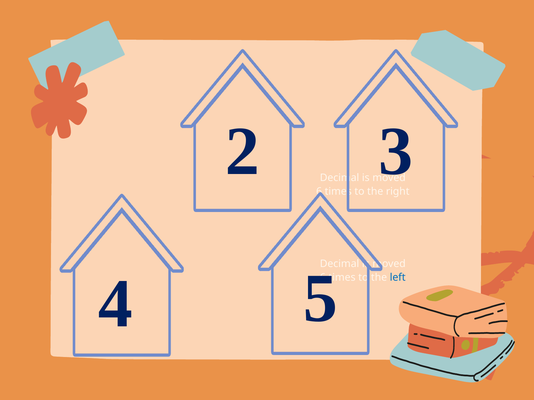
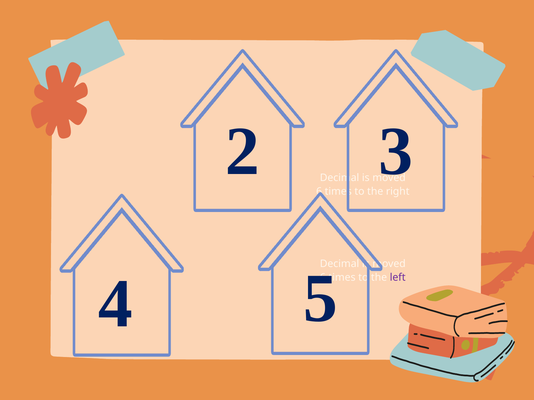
left colour: blue -> purple
